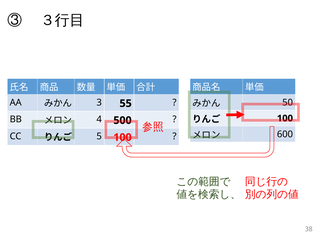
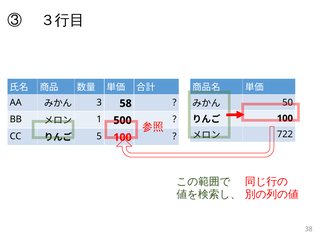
55: 55 -> 58
4: 4 -> 1
600: 600 -> 722
